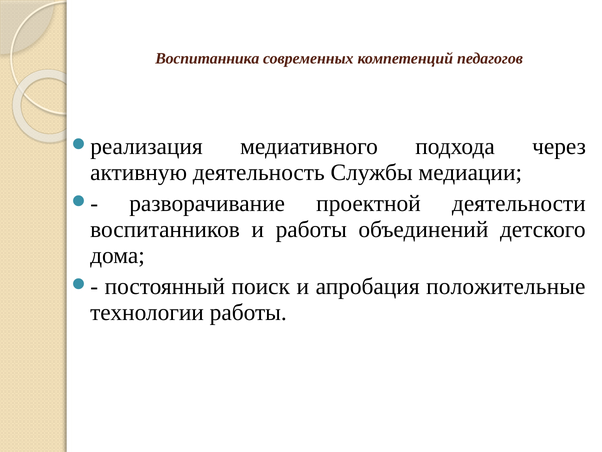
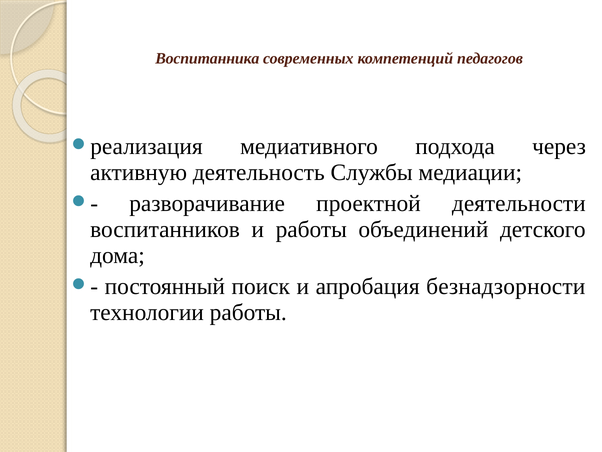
положительные: положительные -> безнадзорности
